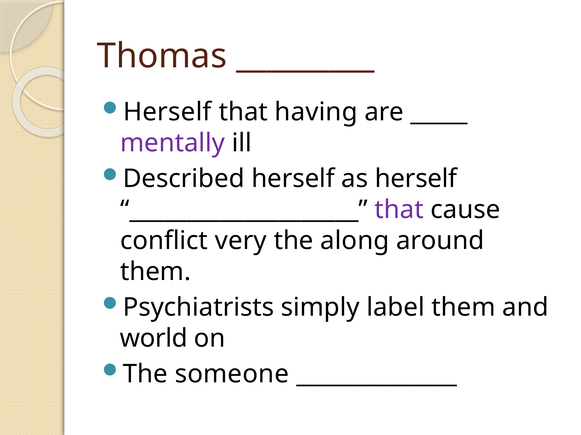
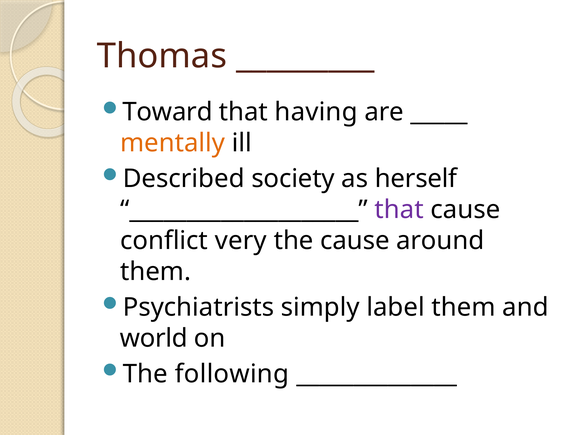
Herself at (167, 112): Herself -> Toward
mentally colour: purple -> orange
Described herself: herself -> society
the along: along -> cause
someone: someone -> following
